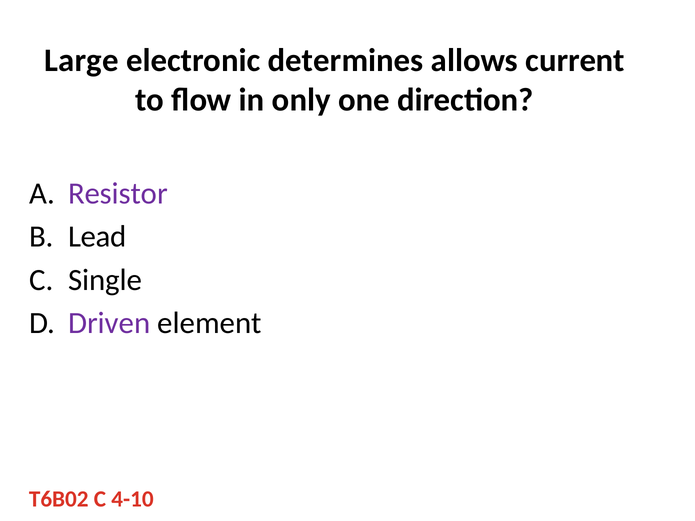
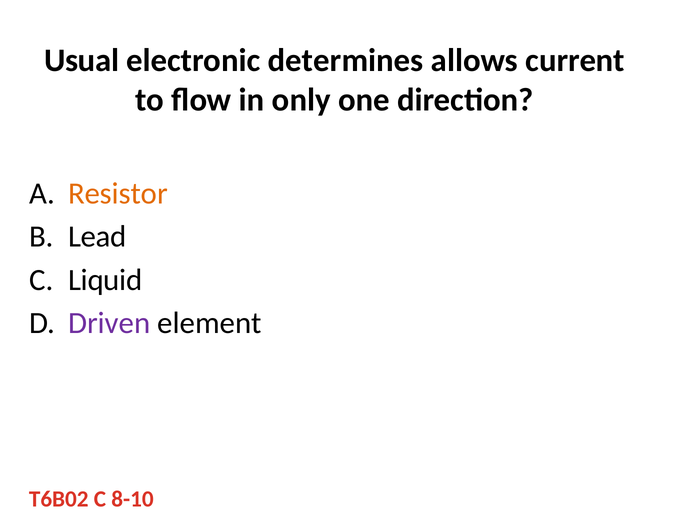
Large: Large -> Usual
Resistor colour: purple -> orange
Single: Single -> Liquid
4-10: 4-10 -> 8-10
